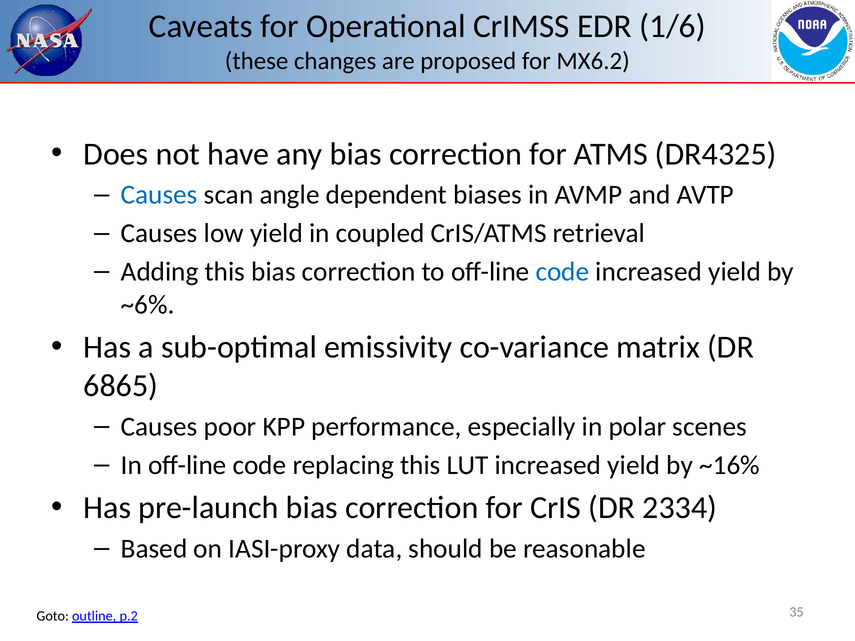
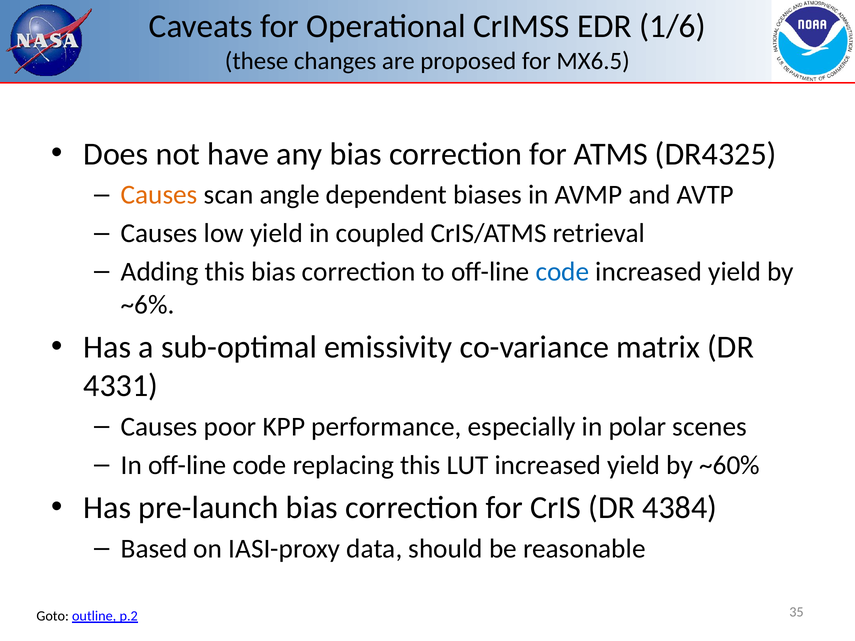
MX6.2: MX6.2 -> MX6.5
Causes at (159, 195) colour: blue -> orange
6865: 6865 -> 4331
~16%: ~16% -> ~60%
2334: 2334 -> 4384
